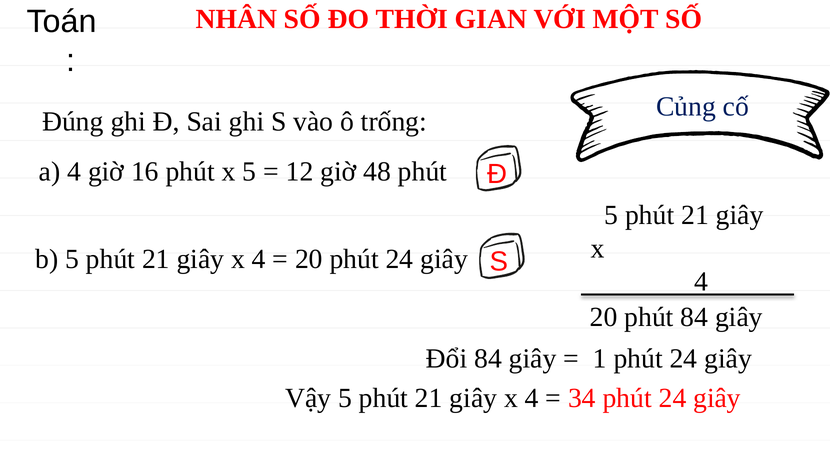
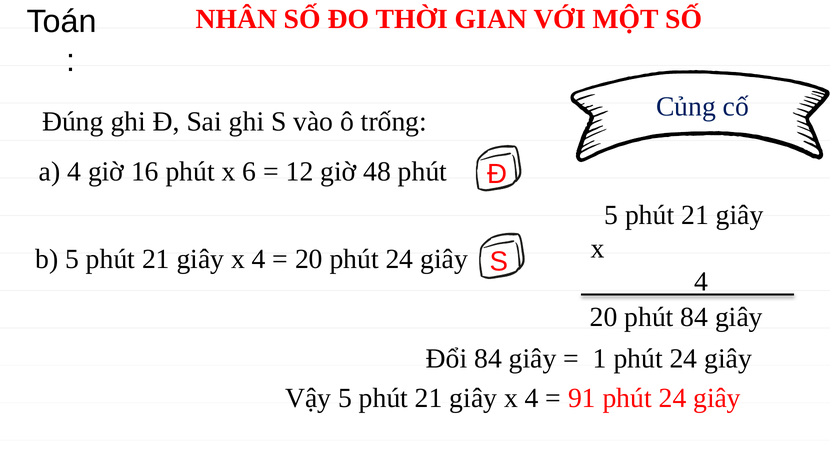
x 5: 5 -> 6
34: 34 -> 91
